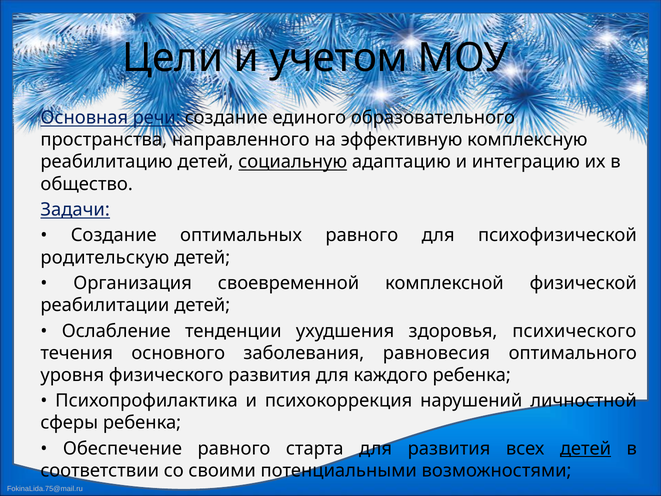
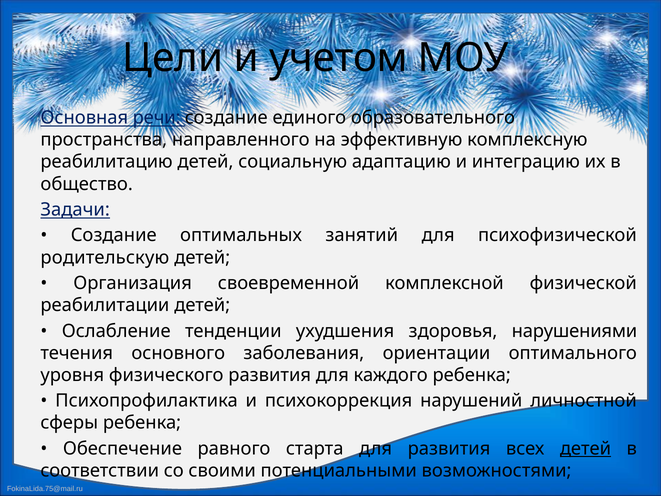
социальную underline: present -> none
оптимальных равного: равного -> занятий
психического: психического -> нарушениями
равновесия: равновесия -> ориентации
